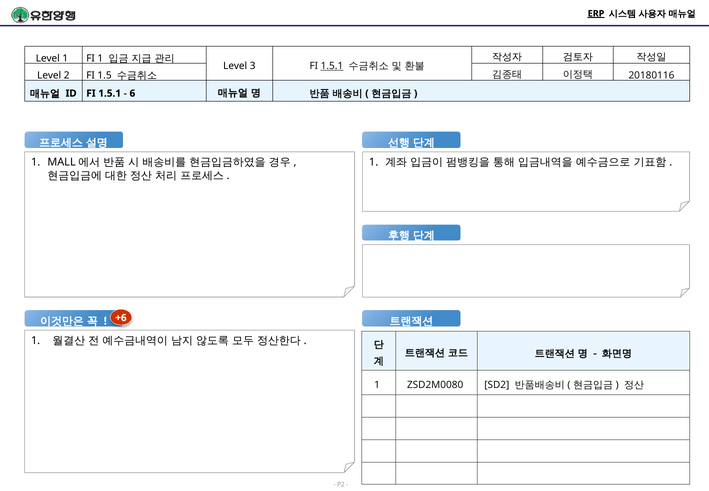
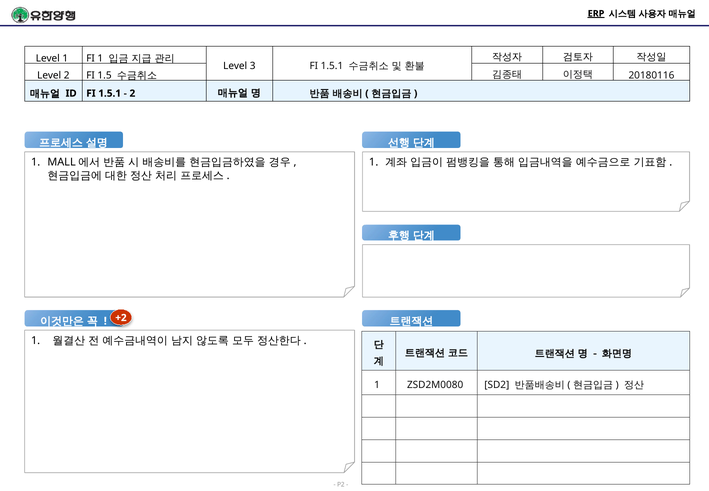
1.5.1 at (332, 66) underline: present -> none
6 at (132, 93): 6 -> 2
+6: +6 -> +2
